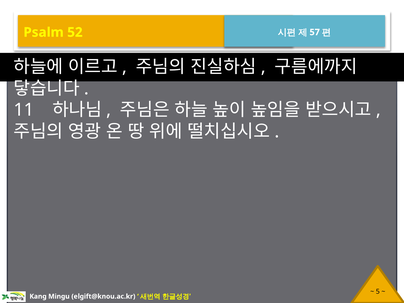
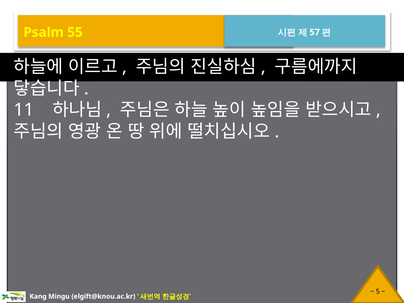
52: 52 -> 55
